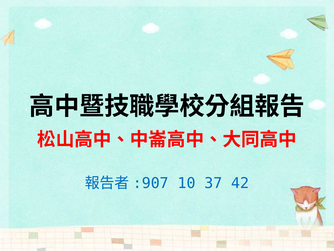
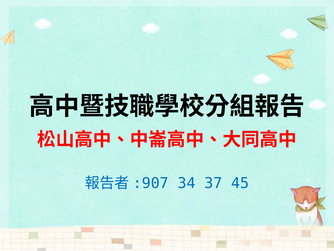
10: 10 -> 34
42: 42 -> 45
